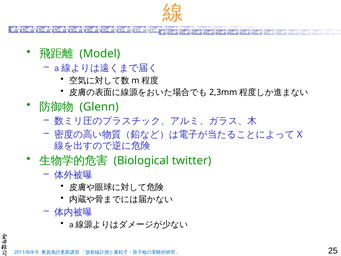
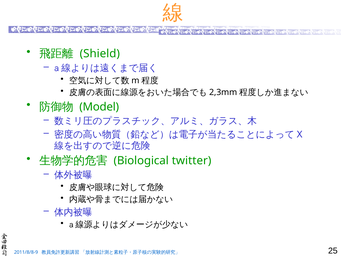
Model: Model -> Shield
Glenn: Glenn -> Model
